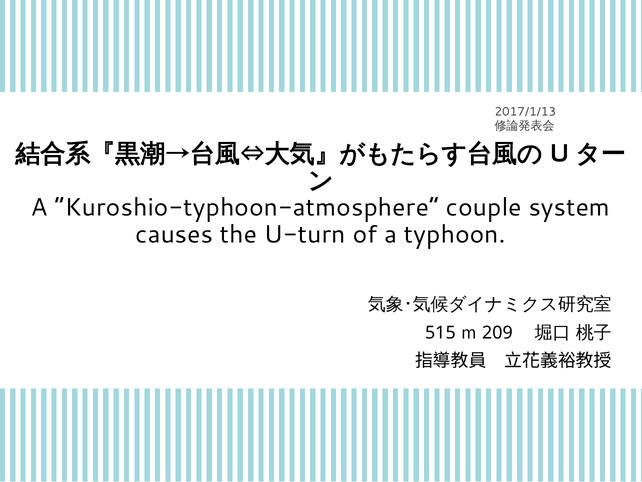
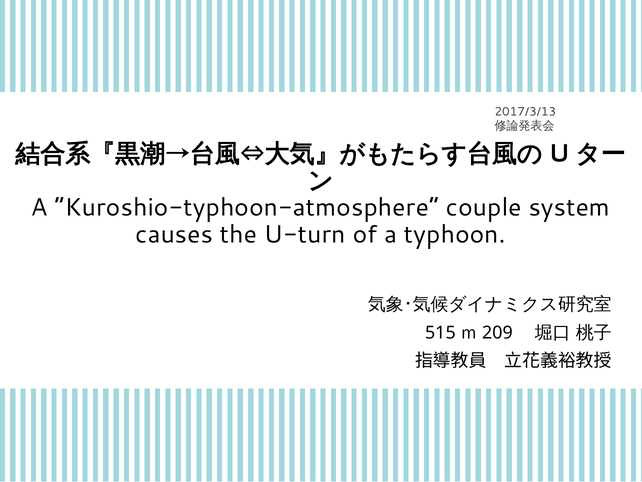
2017/1/13: 2017/1/13 -> 2017/3/13
